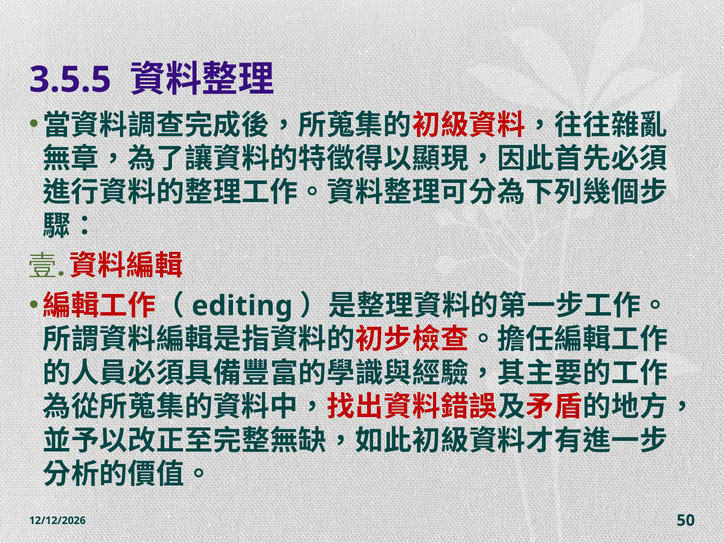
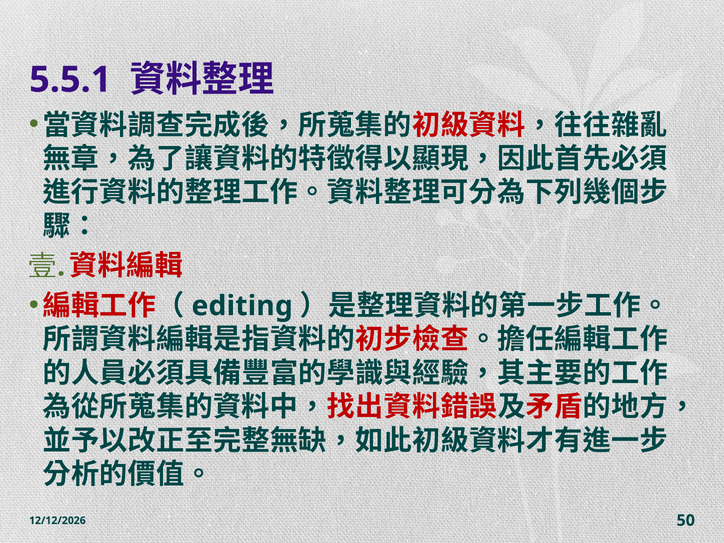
3.5.5: 3.5.5 -> 5.5.1
